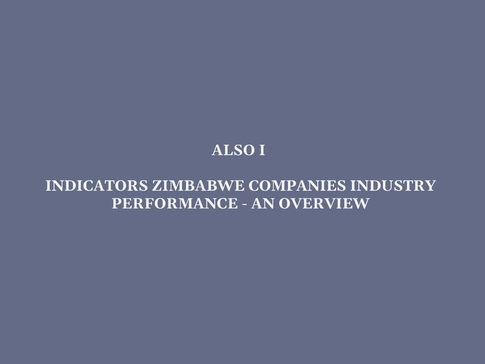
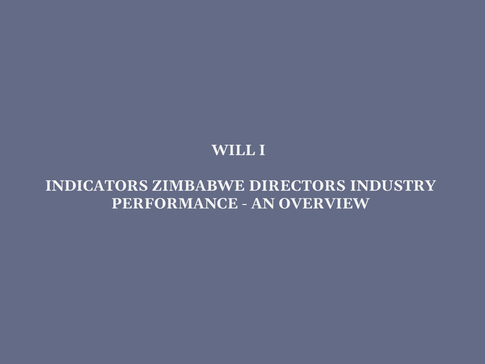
ALSO: ALSO -> WILL
COMPANIES: COMPANIES -> DIRECTORS
